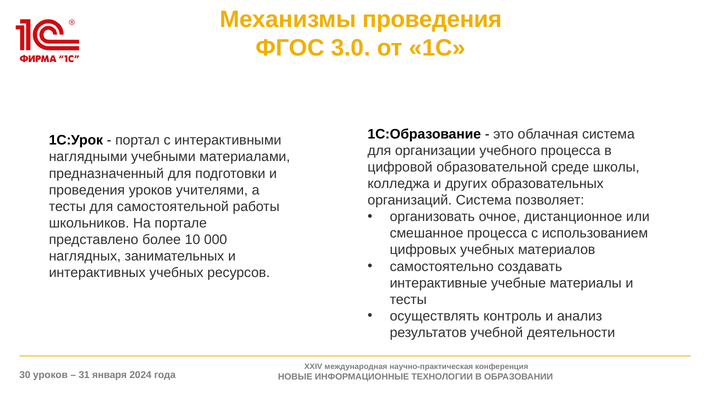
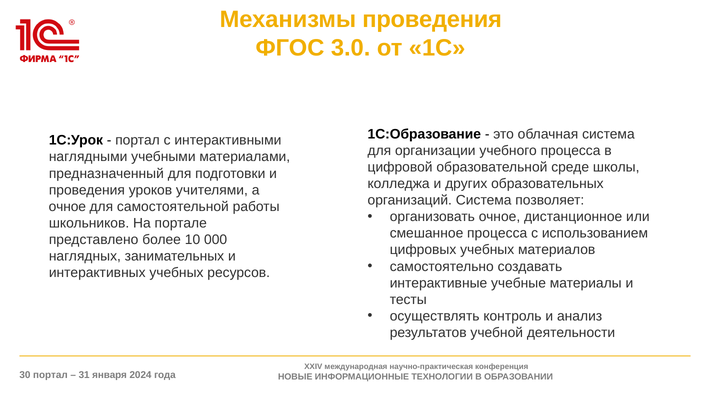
тесты at (67, 207): тесты -> очное
30 уроков: уроков -> портал
